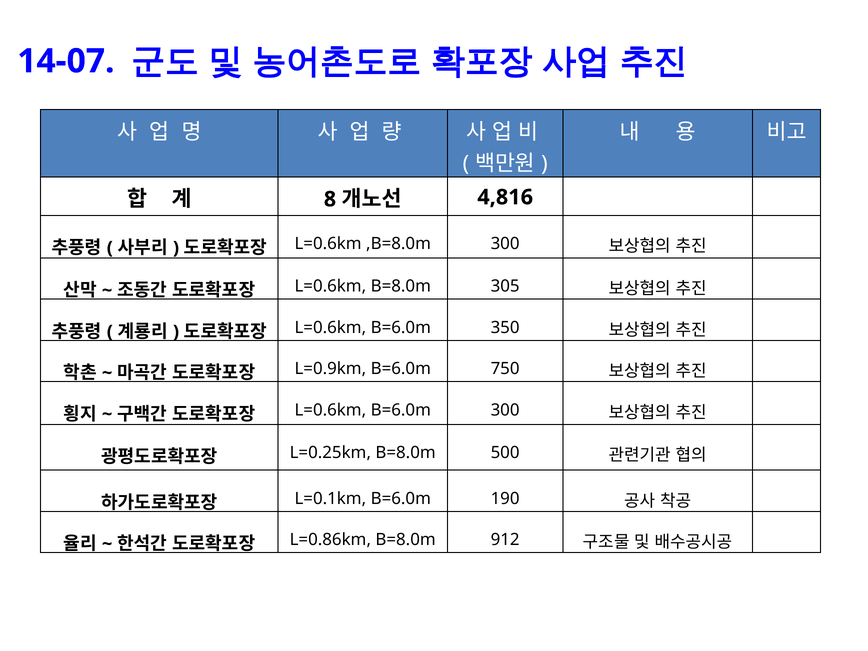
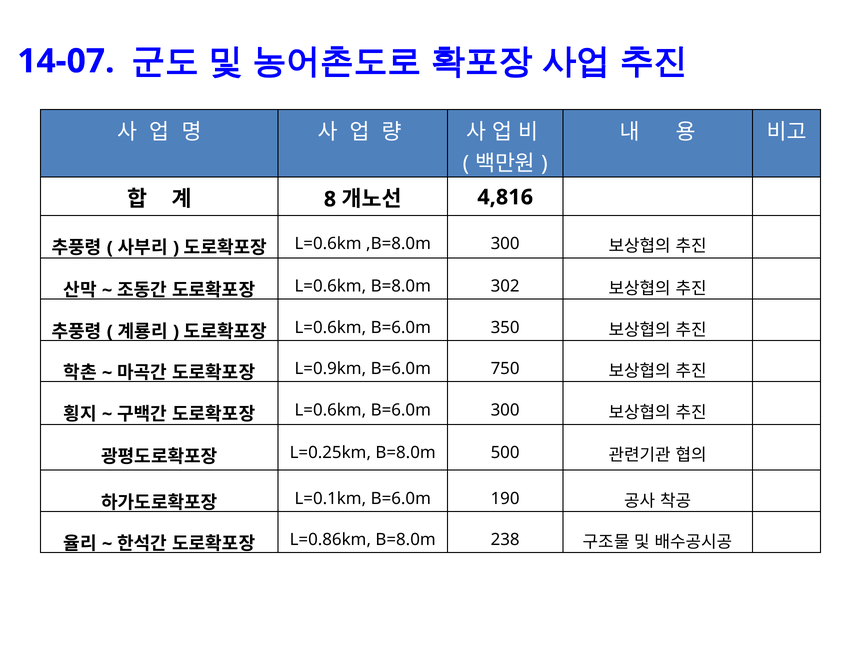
305: 305 -> 302
912: 912 -> 238
